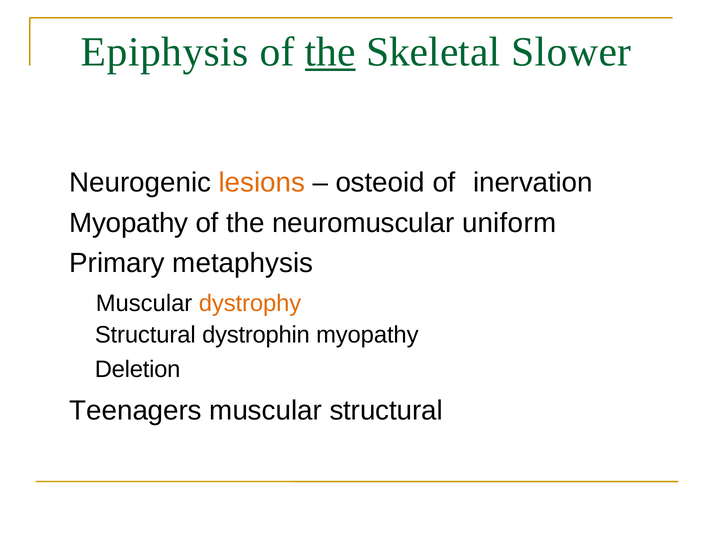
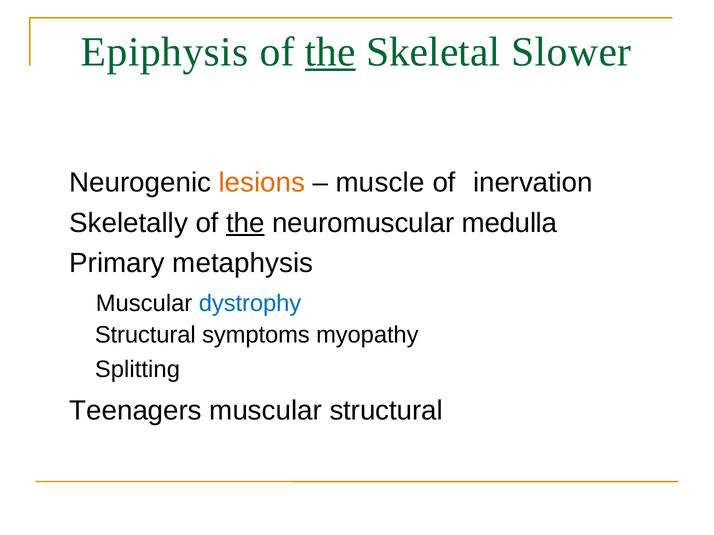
osteoid: osteoid -> muscle
Myopathy at (129, 223): Myopathy -> Skeletally
the at (245, 223) underline: none -> present
uniform: uniform -> medulla
dystrophy colour: orange -> blue
dystrophin: dystrophin -> symptoms
Deletion: Deletion -> Splitting
